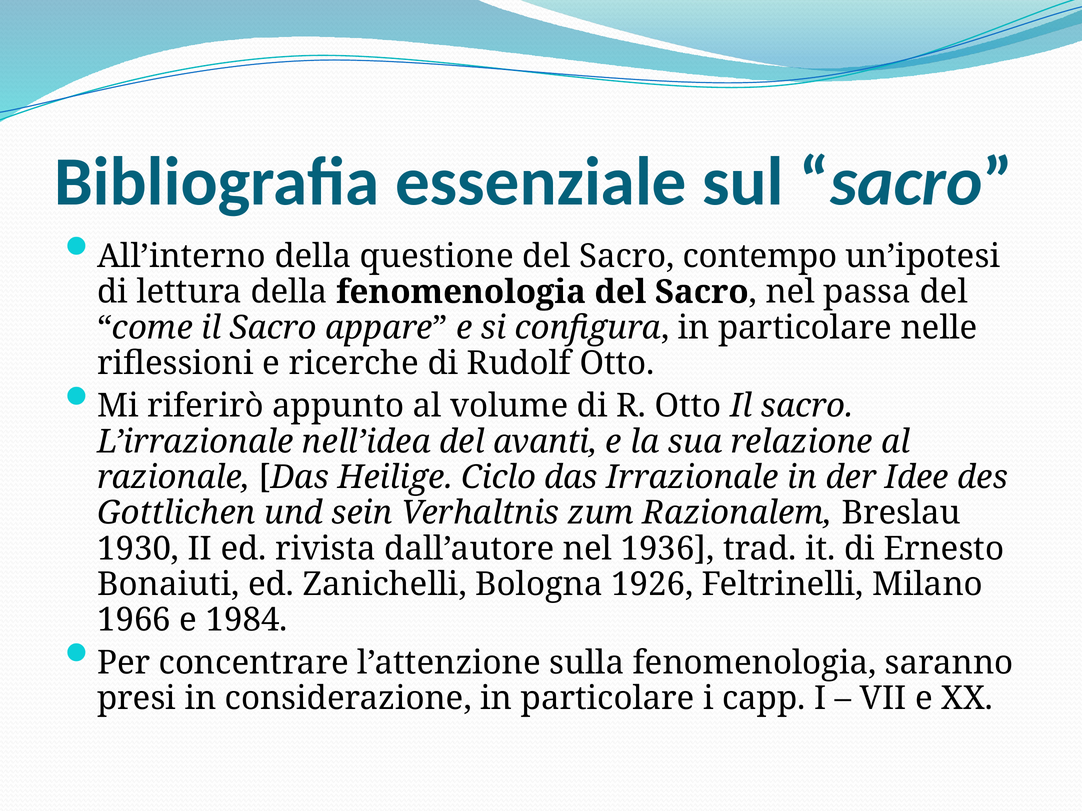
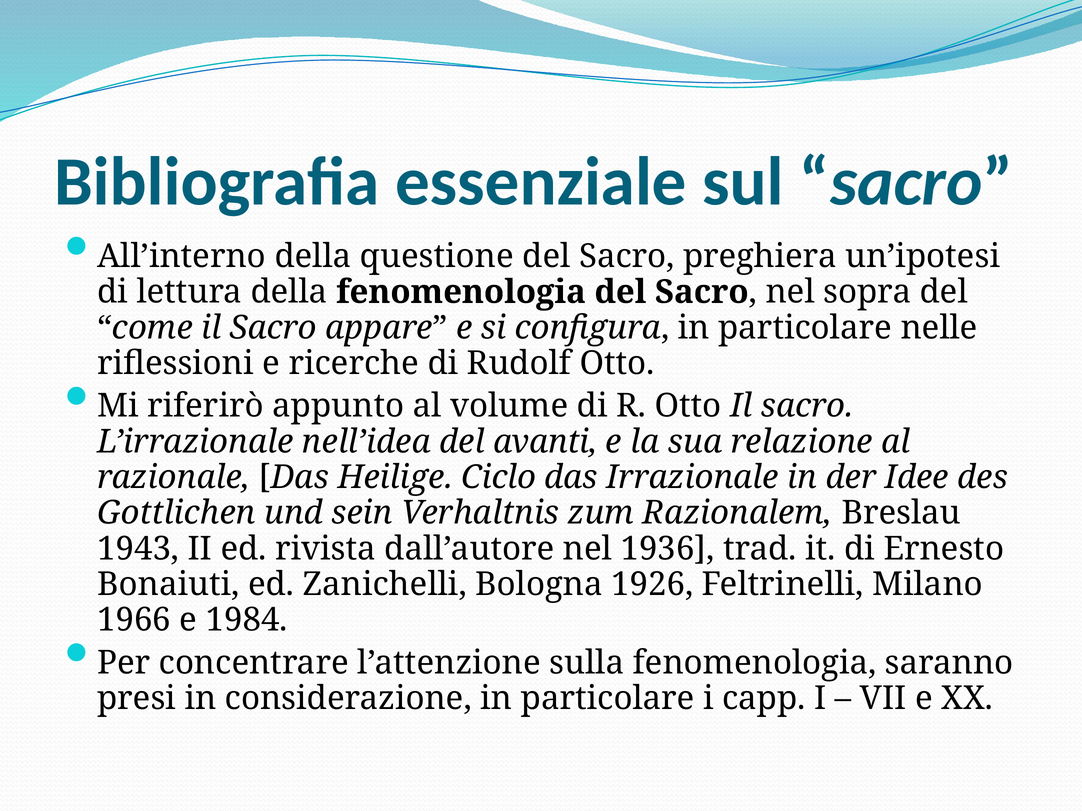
contempo: contempo -> preghiera
passa: passa -> sopra
1930: 1930 -> 1943
